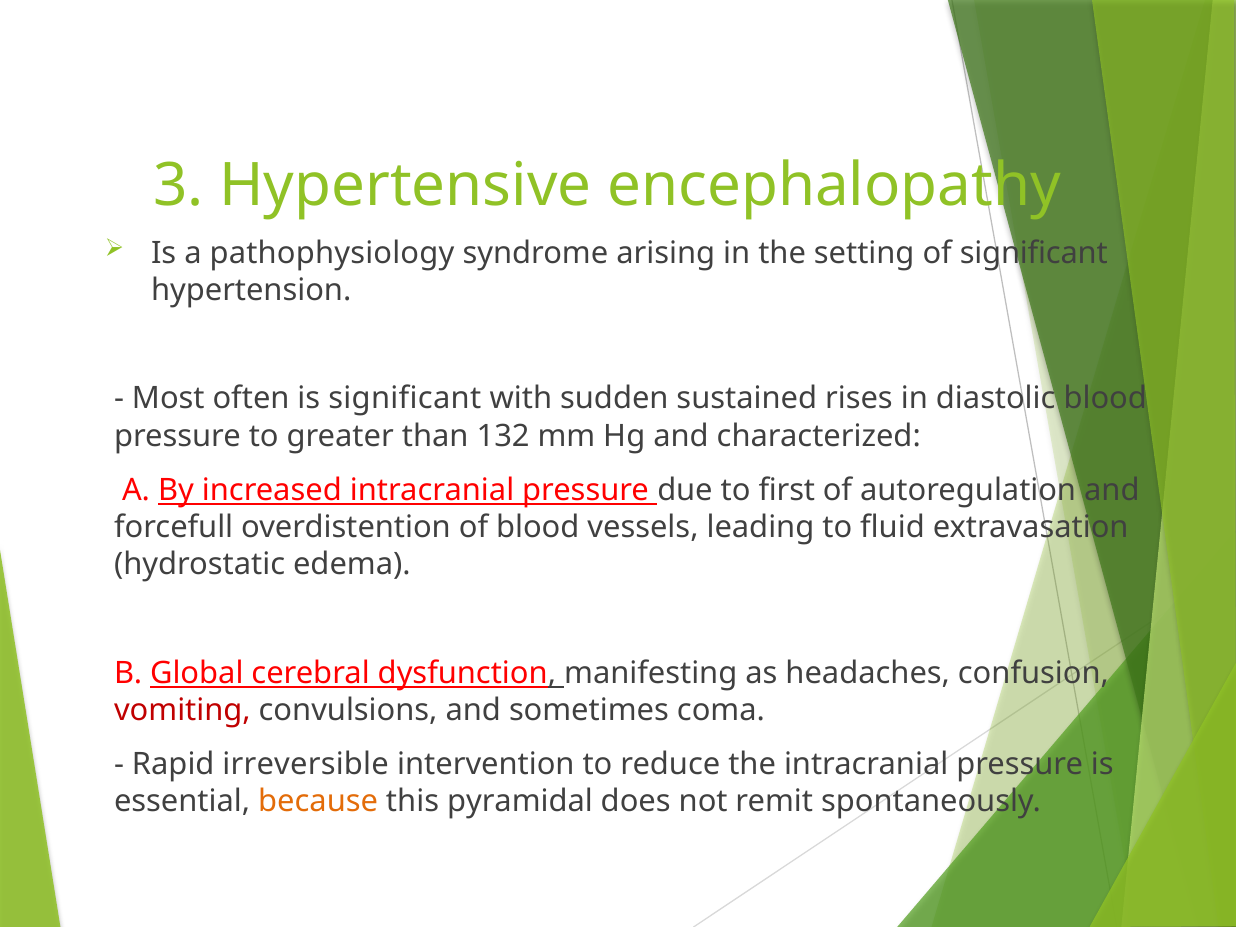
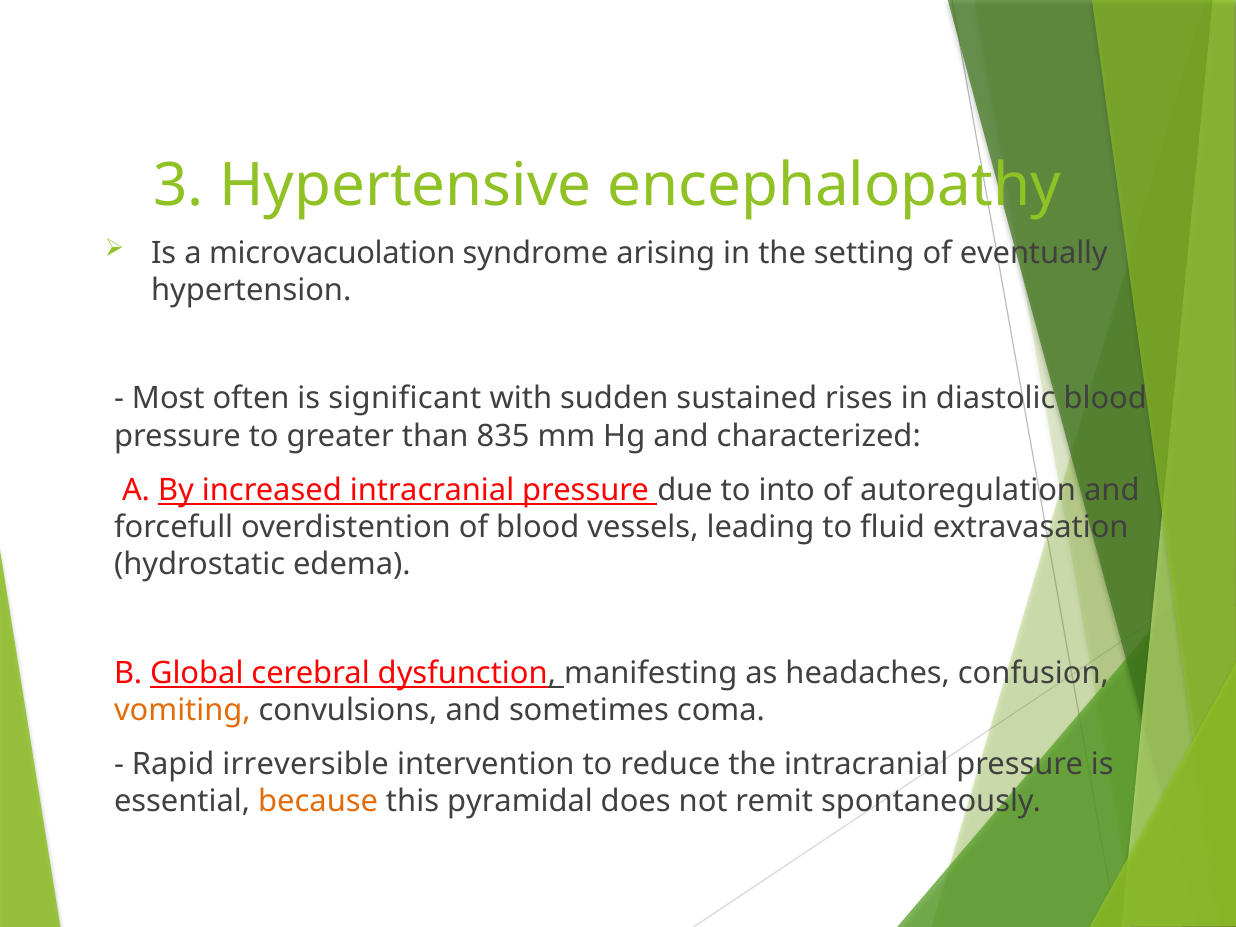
pathophysiology: pathophysiology -> microvacuolation
of significant: significant -> eventually
132: 132 -> 835
first: first -> into
vomiting colour: red -> orange
